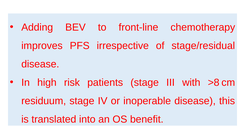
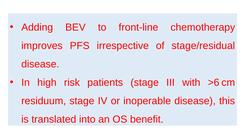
>8: >8 -> >6
